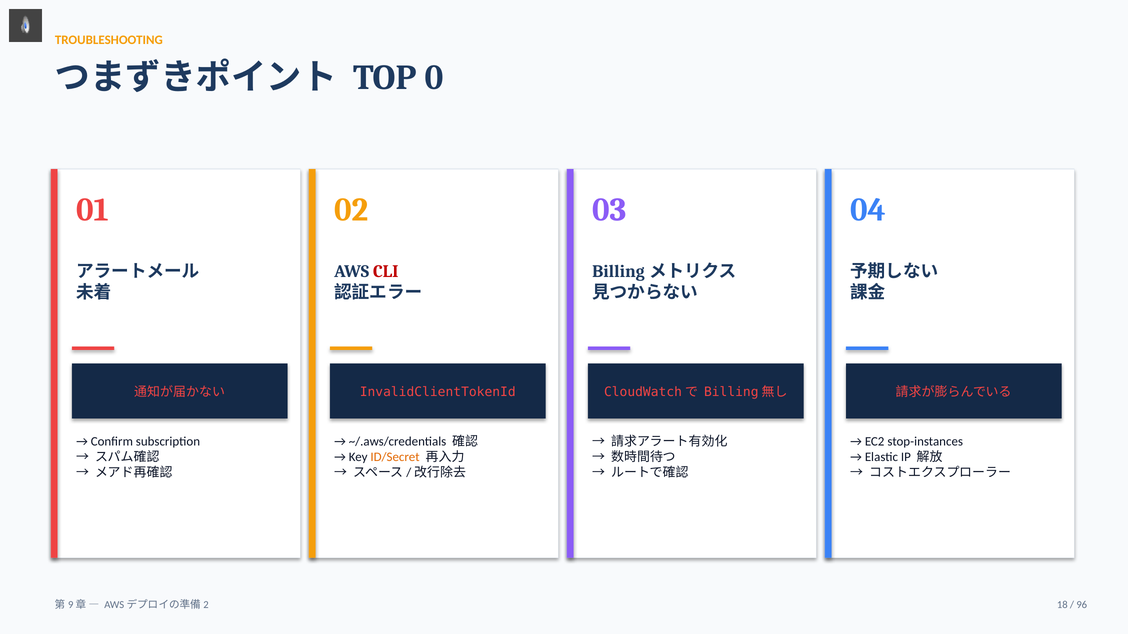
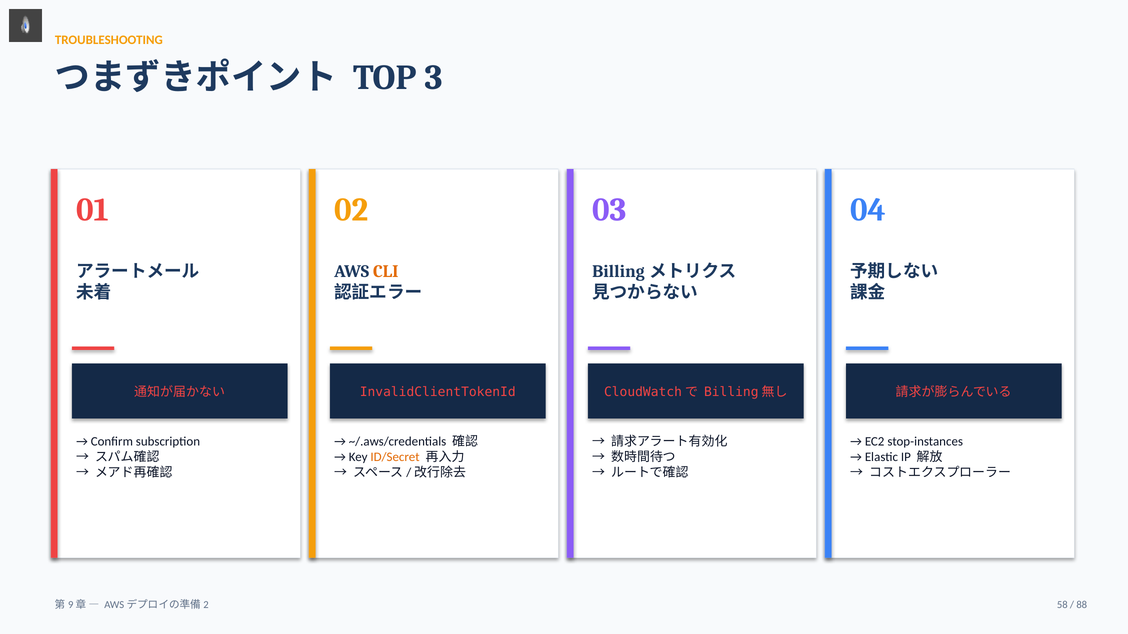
0: 0 -> 3
CLI colour: red -> orange
18: 18 -> 58
96: 96 -> 88
